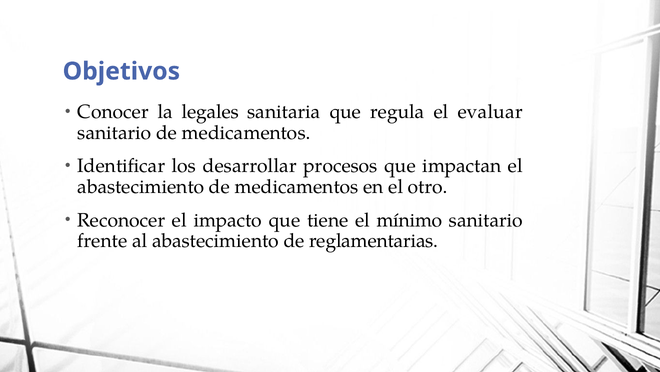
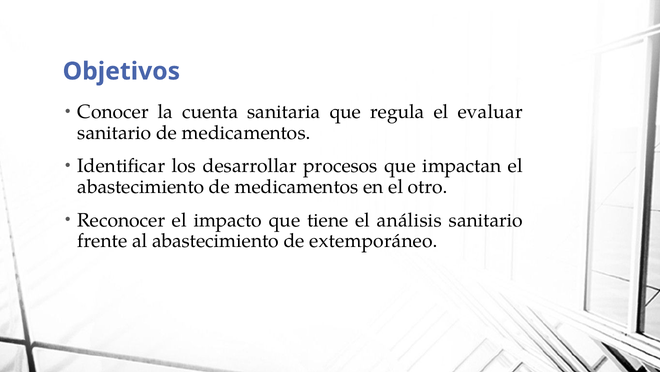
legales: legales -> cuenta
mínimo: mínimo -> análisis
reglamentarias: reglamentarias -> extemporáneo
